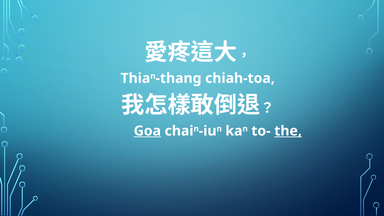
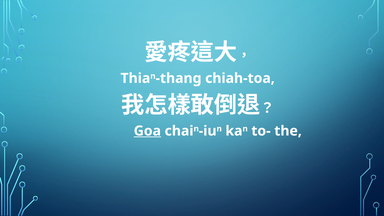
the underline: present -> none
